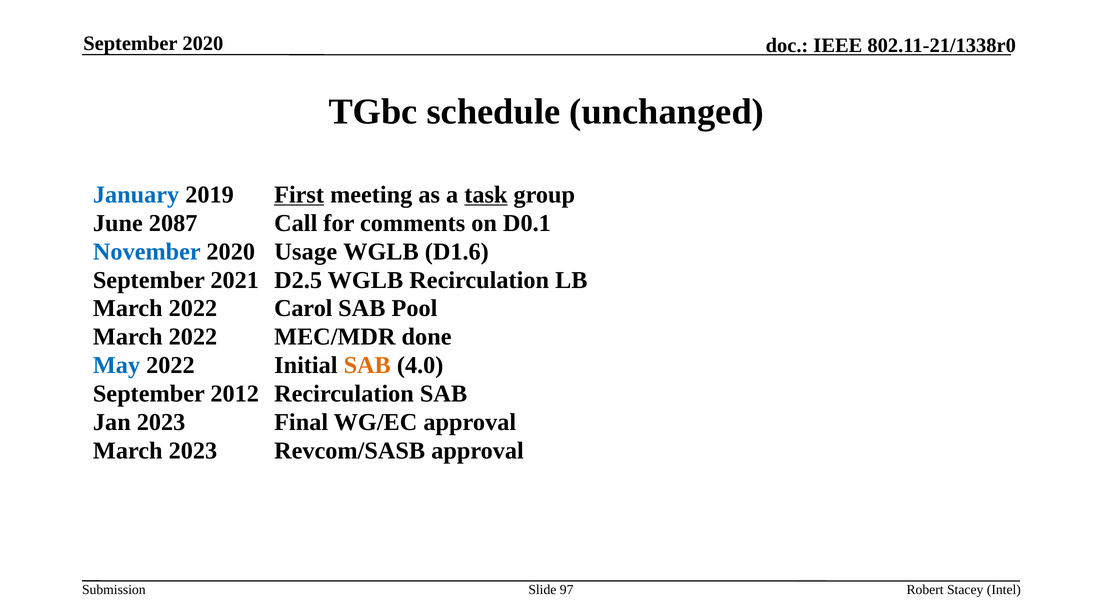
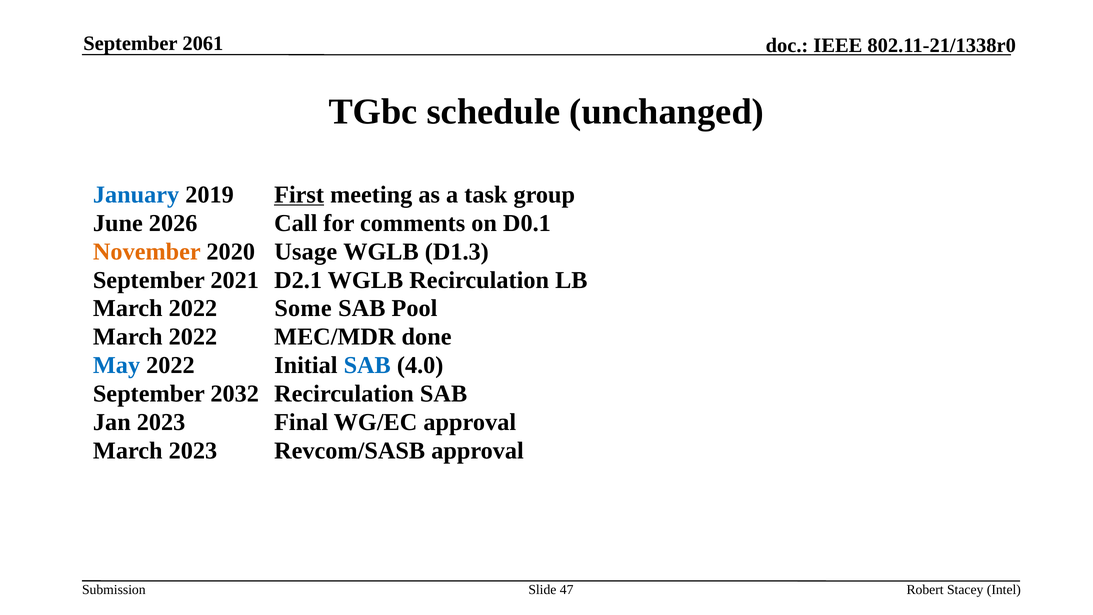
September 2020: 2020 -> 2061
task underline: present -> none
2087: 2087 -> 2026
November colour: blue -> orange
D1.6: D1.6 -> D1.3
D2.5: D2.5 -> D2.1
Carol: Carol -> Some
SAB at (367, 365) colour: orange -> blue
2012: 2012 -> 2032
97: 97 -> 47
